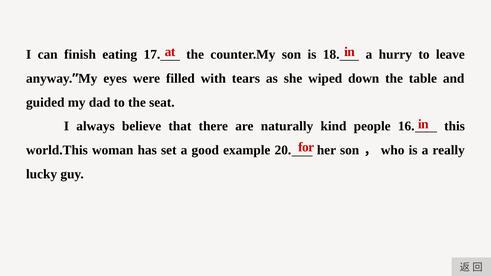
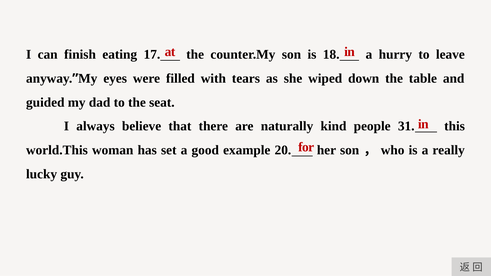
16: 16 -> 31
